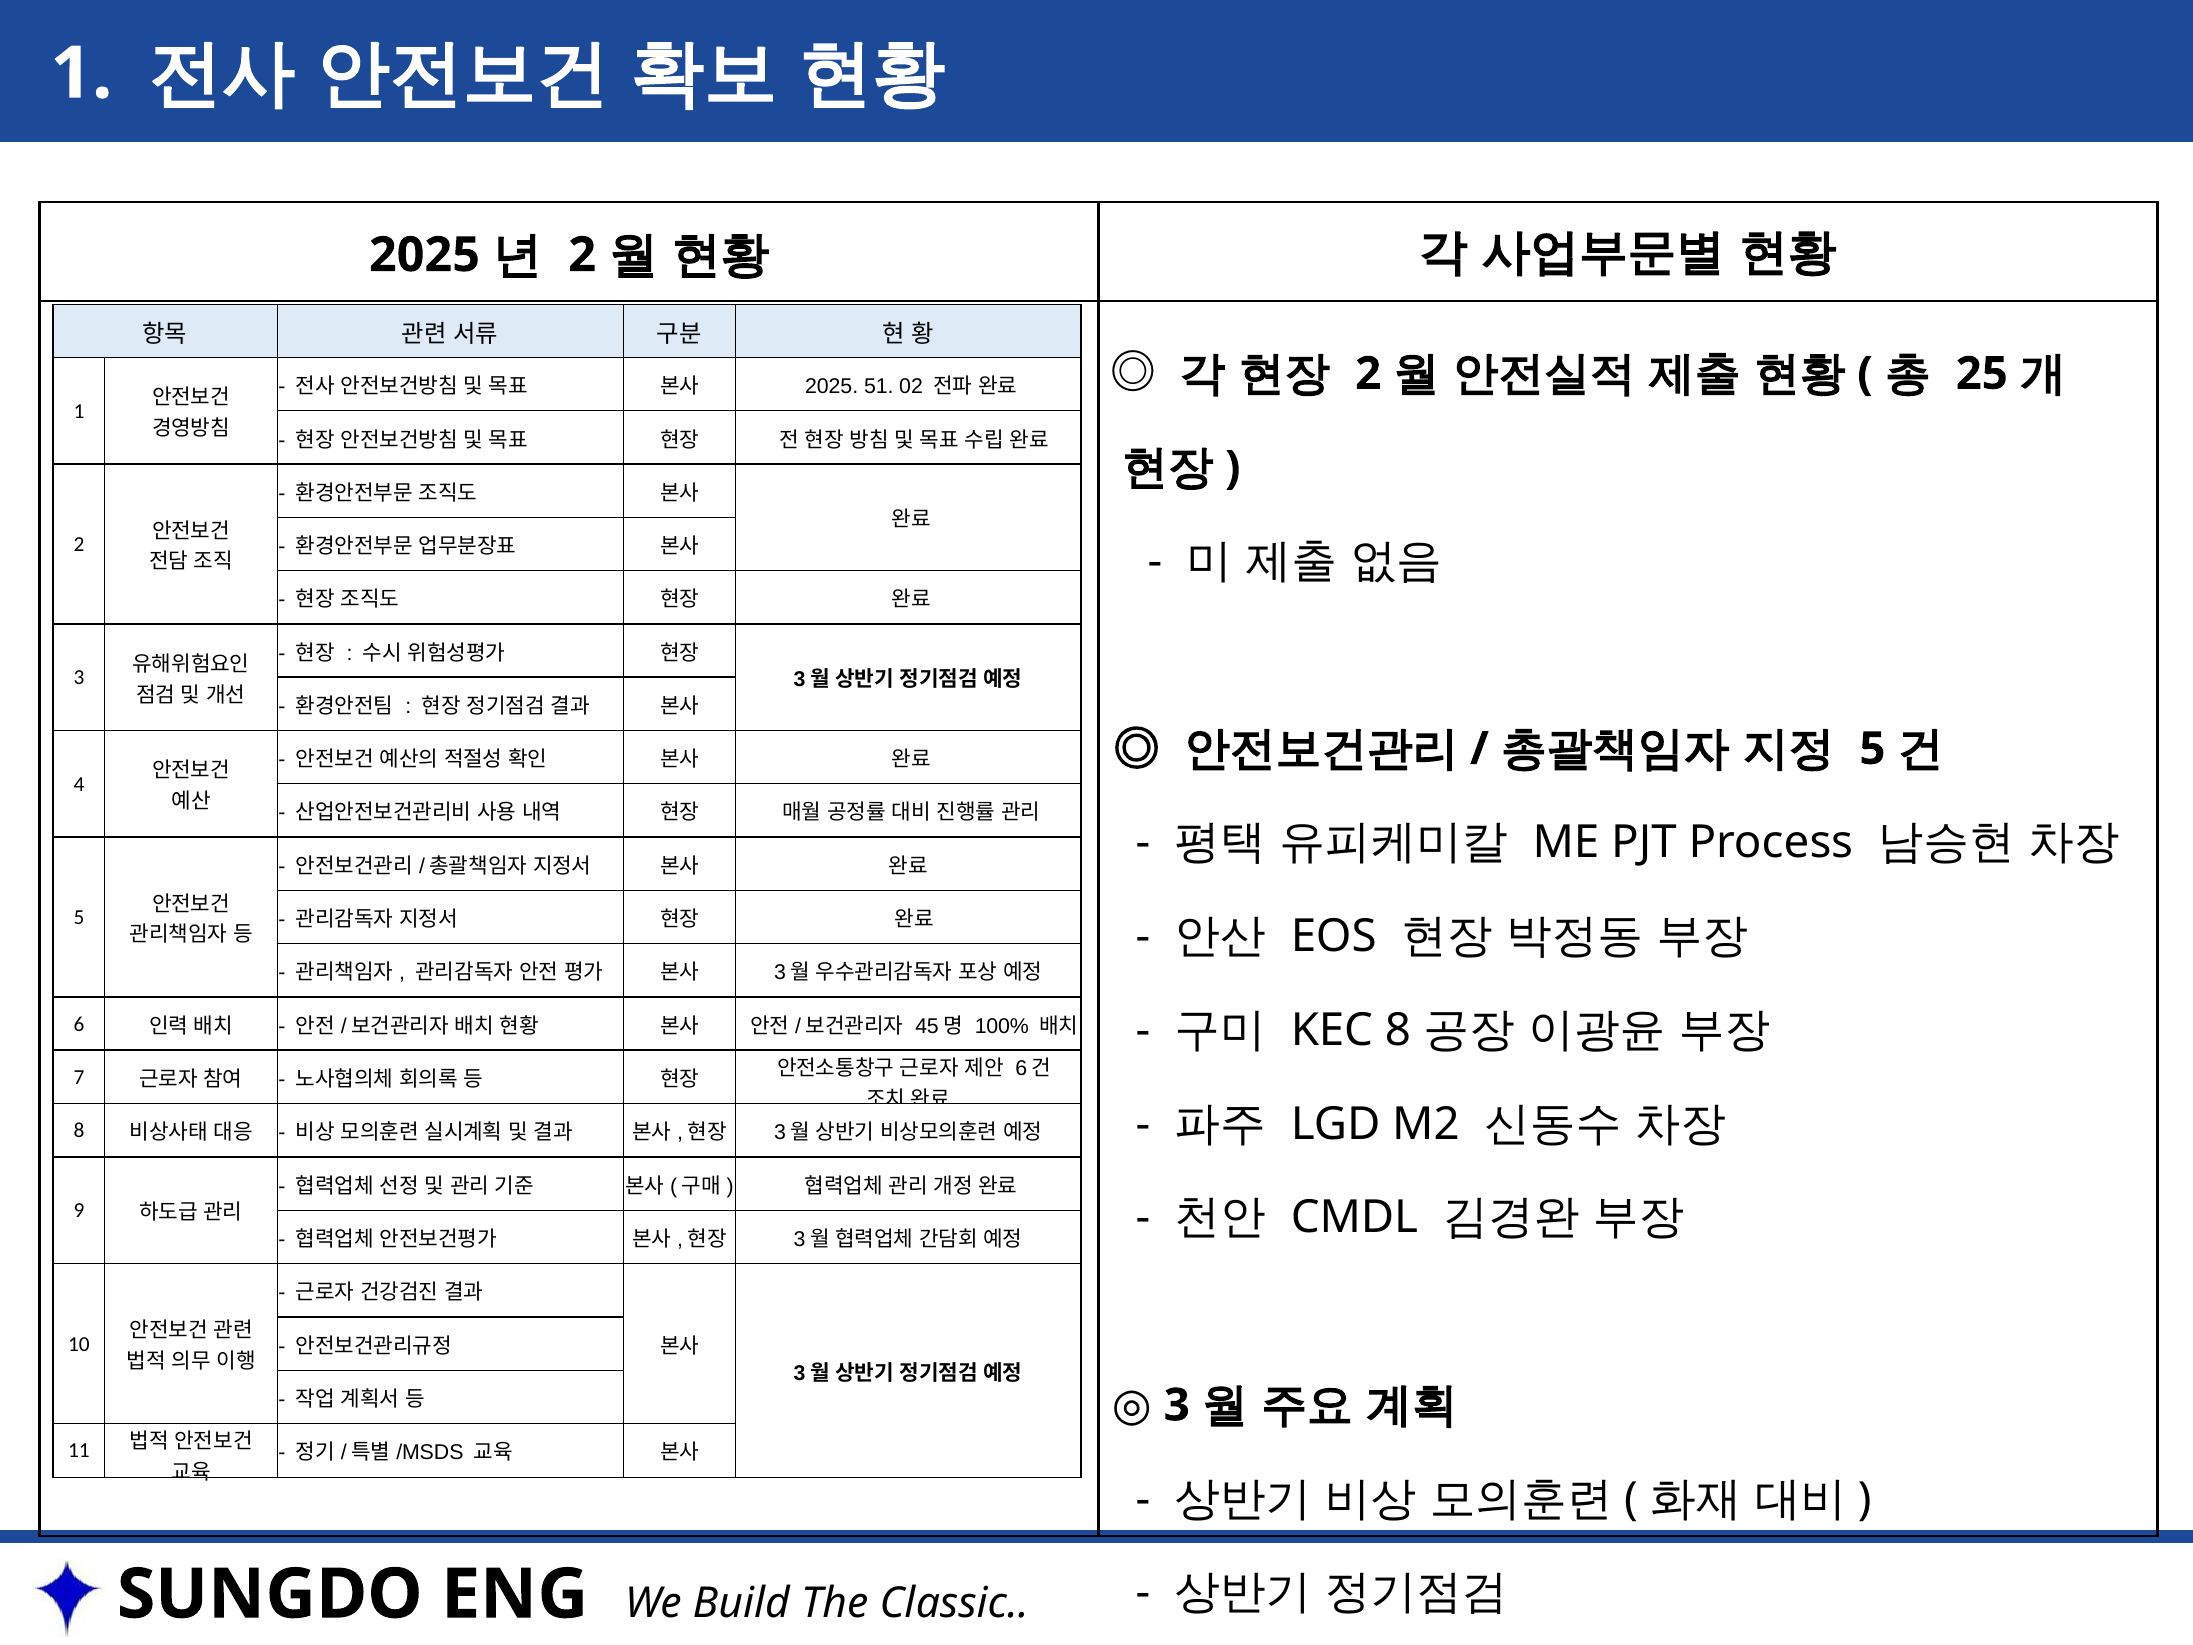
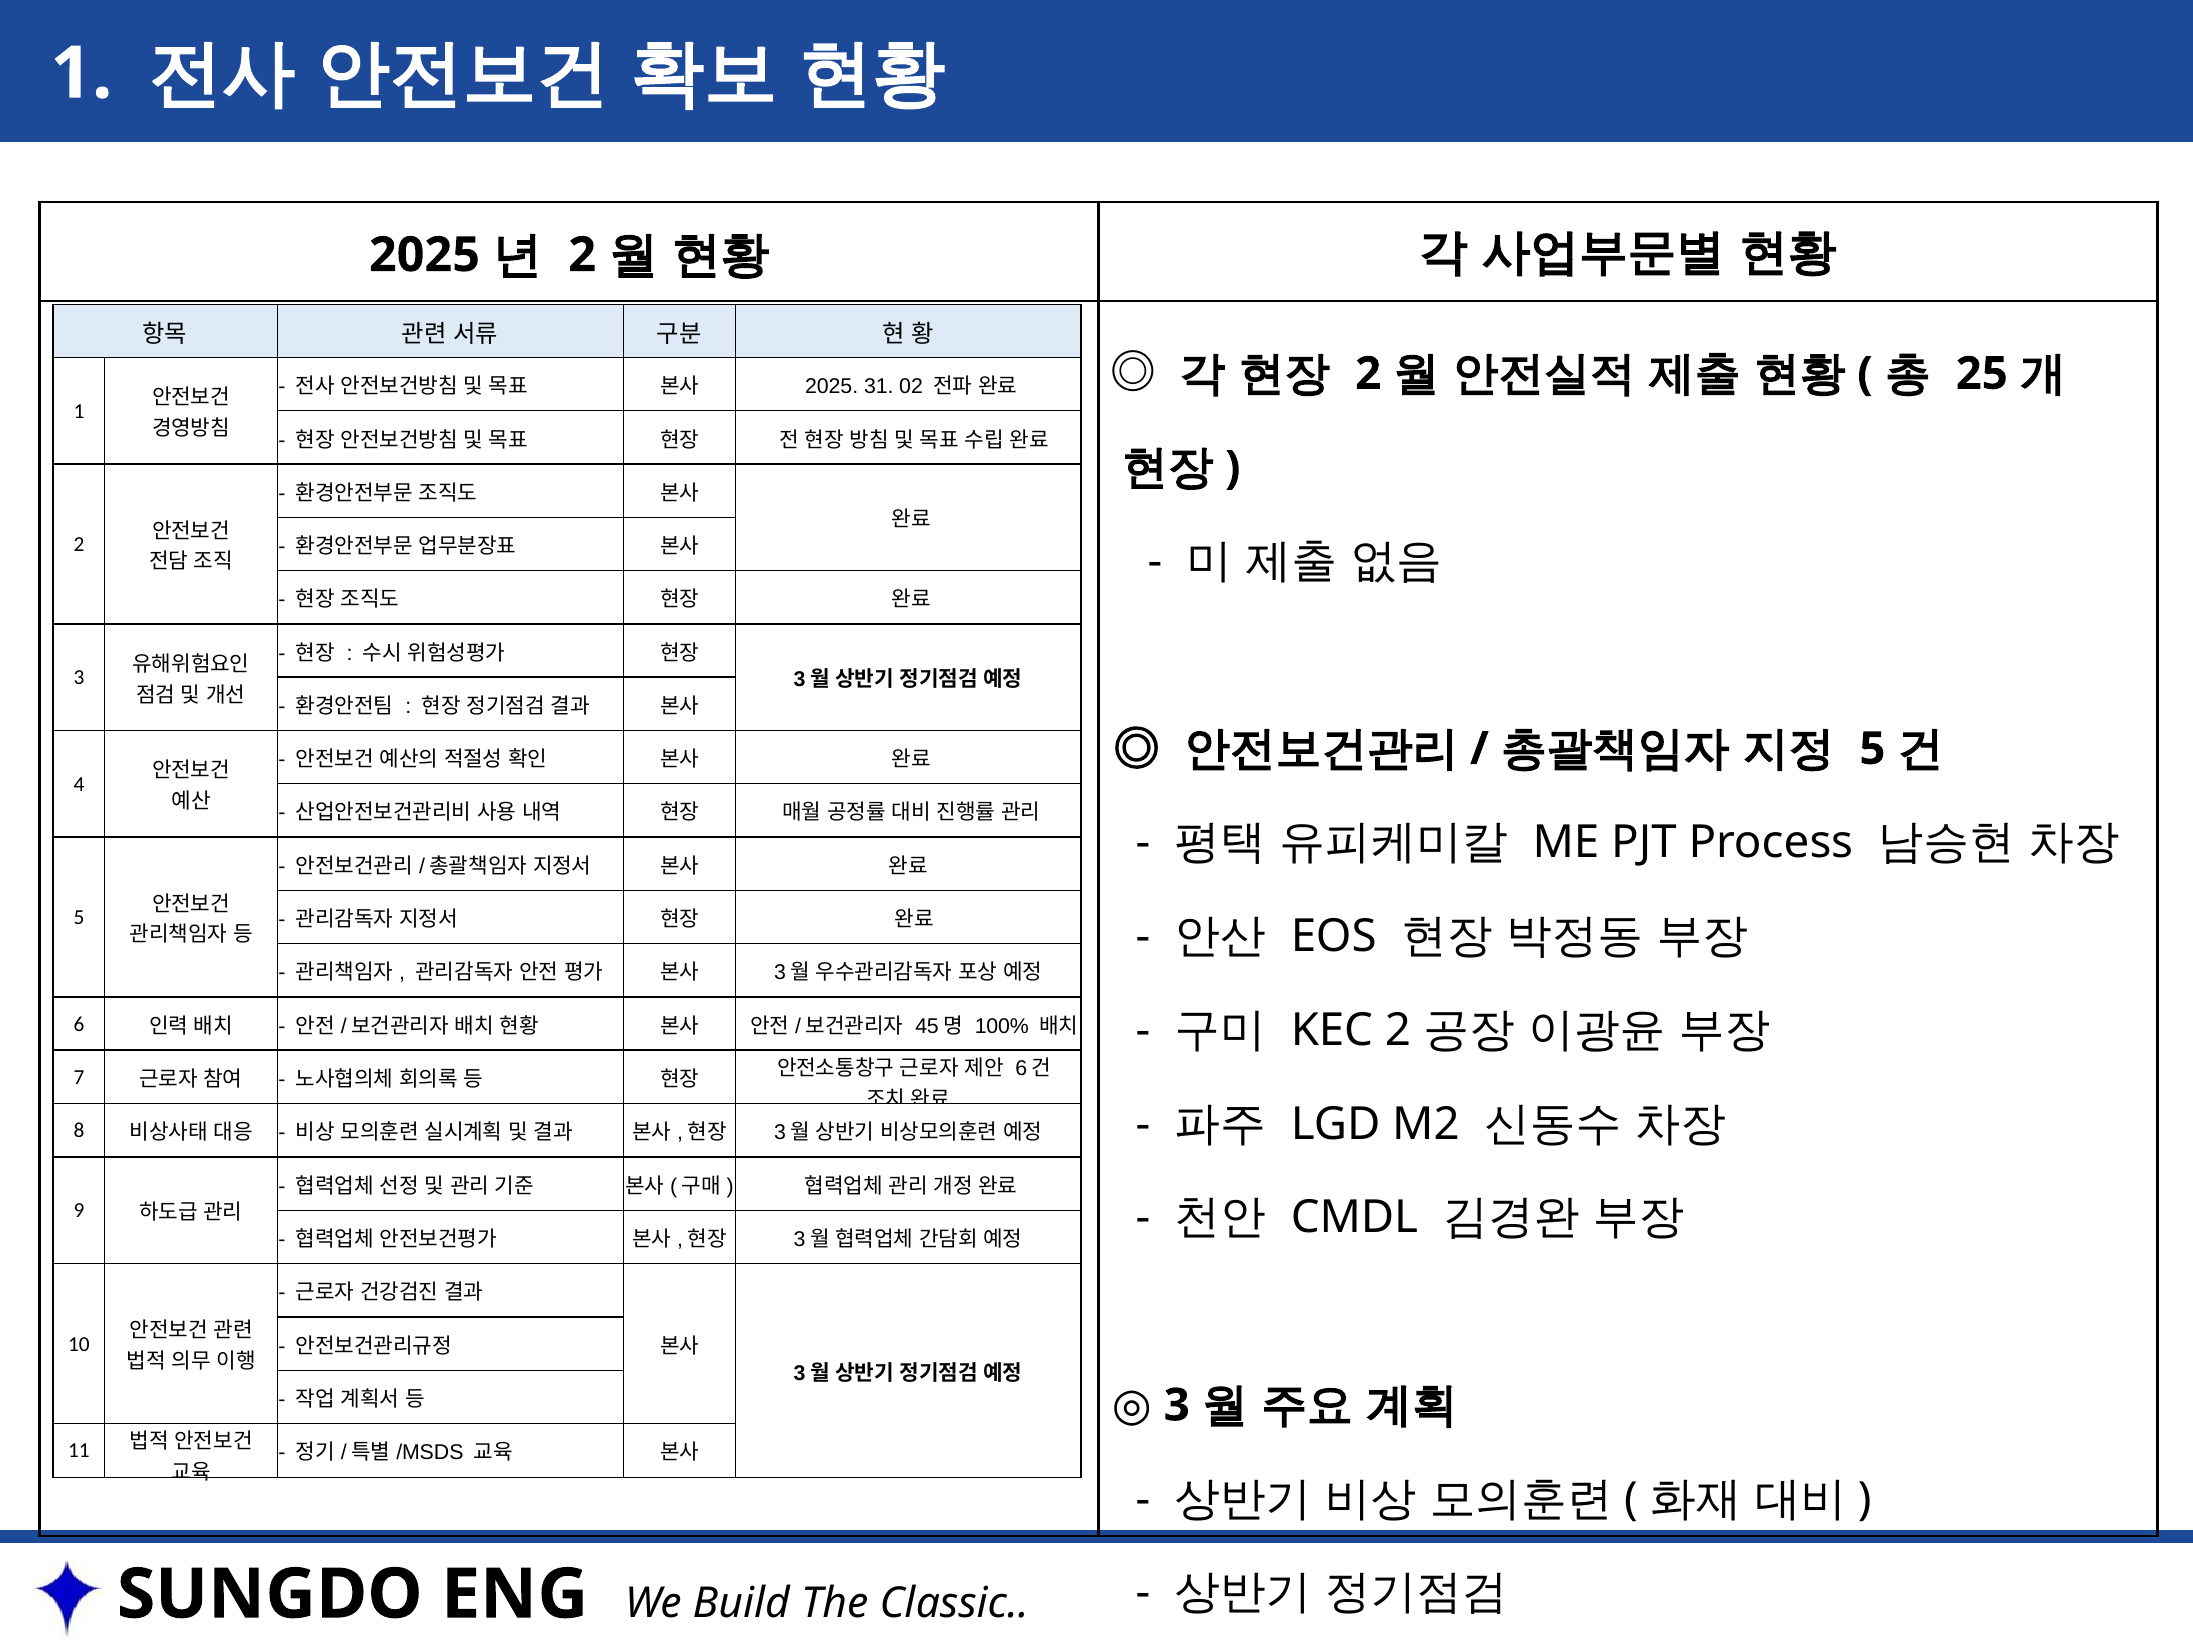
51: 51 -> 31
KEC 8: 8 -> 2
